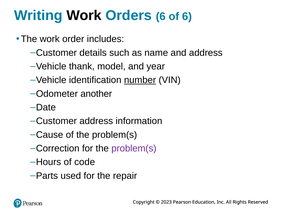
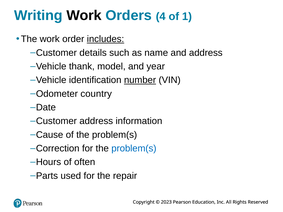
Orders 6: 6 -> 4
of 6: 6 -> 1
includes underline: none -> present
another: another -> country
problem(s at (134, 149) colour: purple -> blue
code: code -> often
